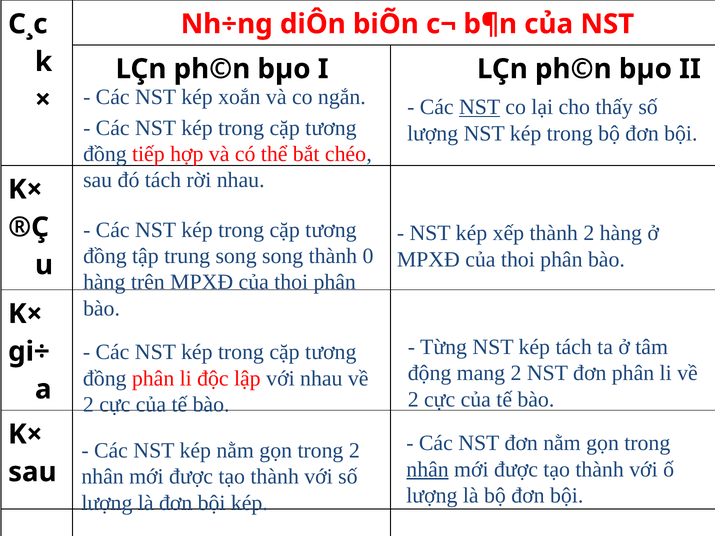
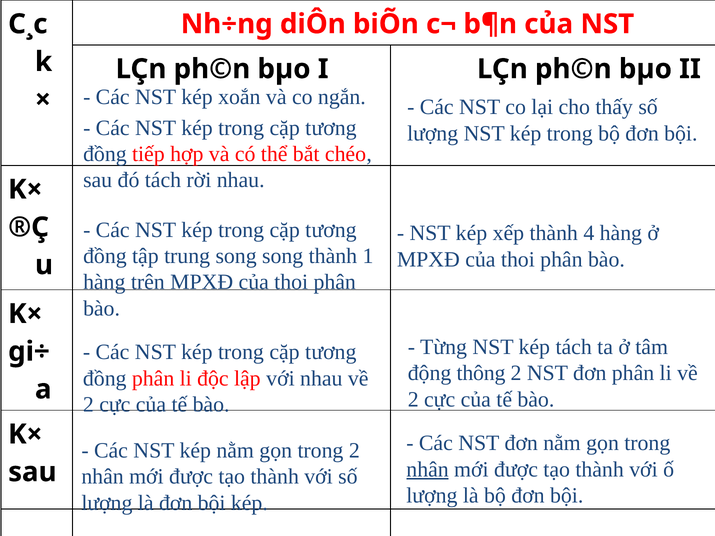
NST at (480, 107) underline: present -> none
thành 2: 2 -> 4
0: 0 -> 1
mang: mang -> thông
